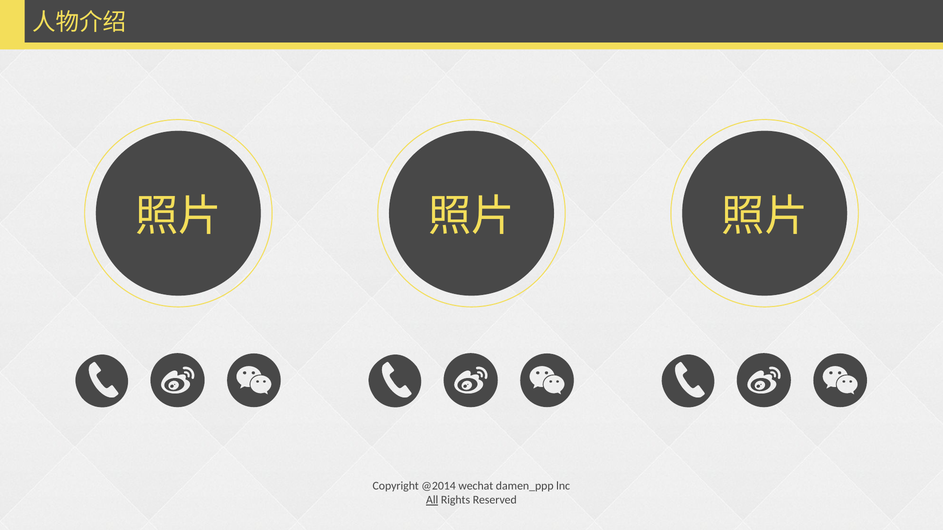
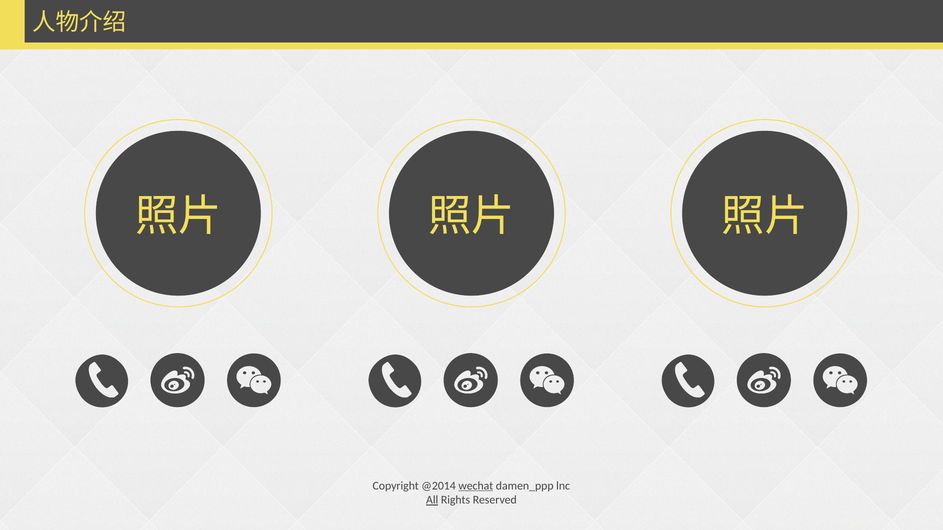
wechat underline: none -> present
